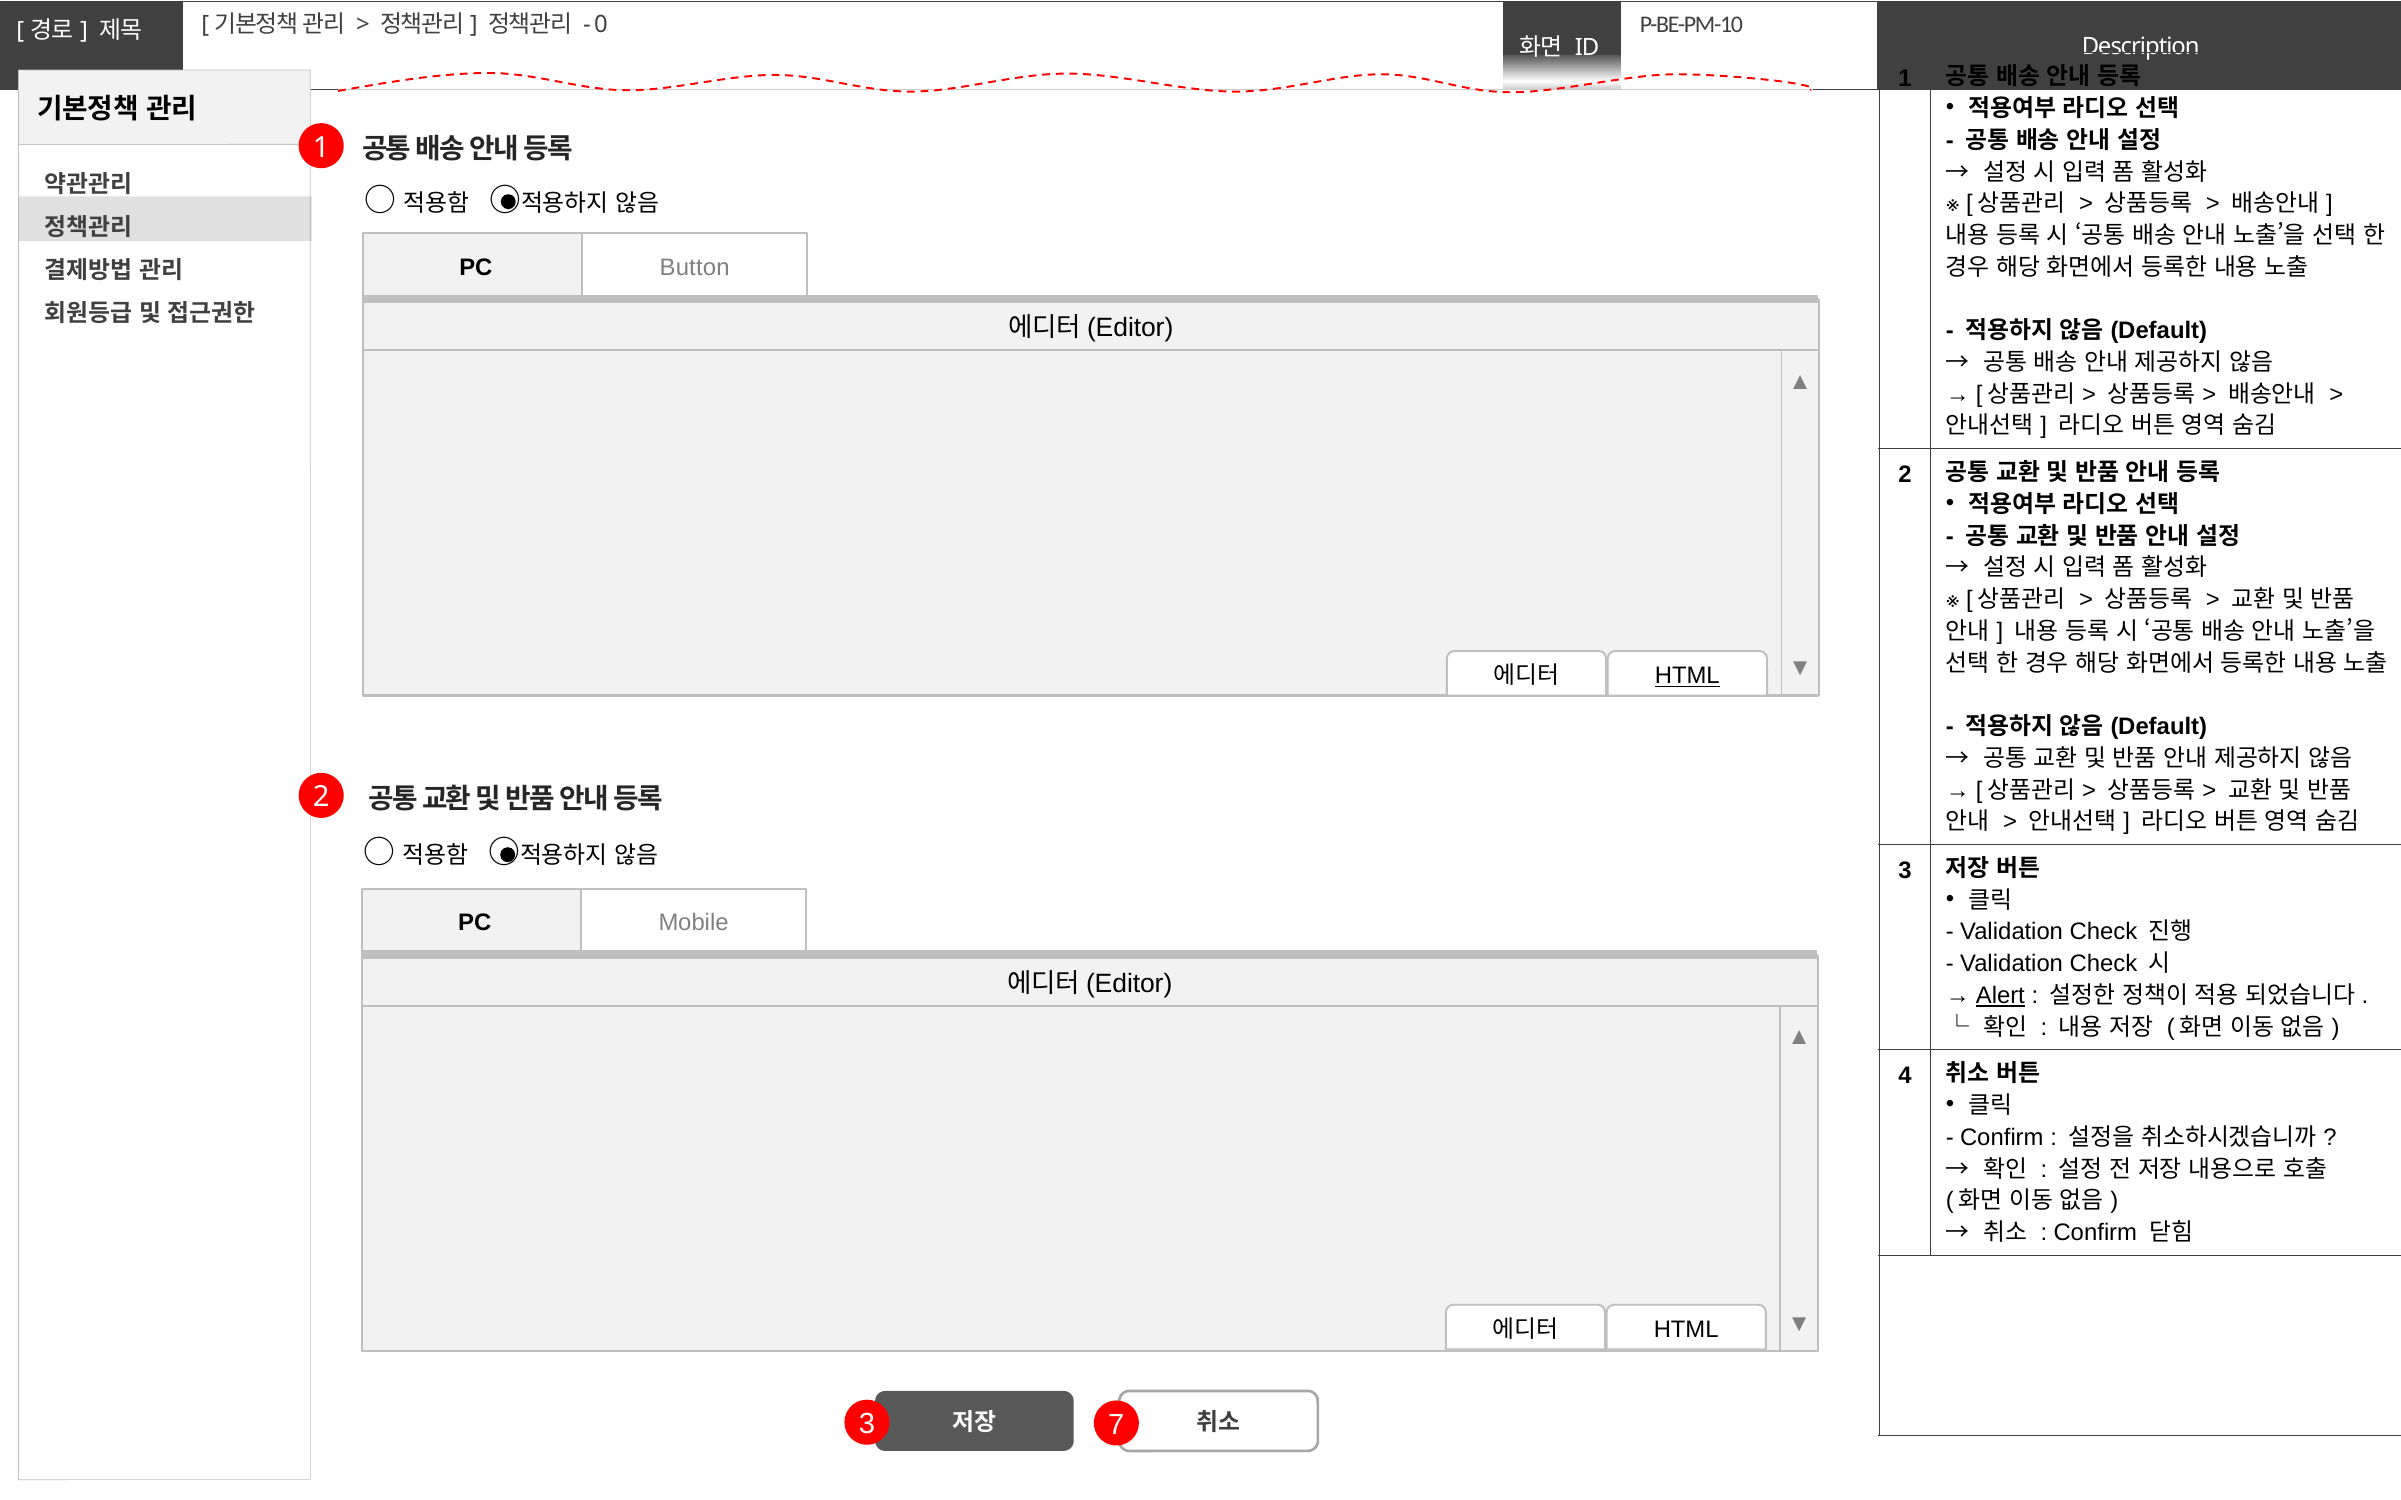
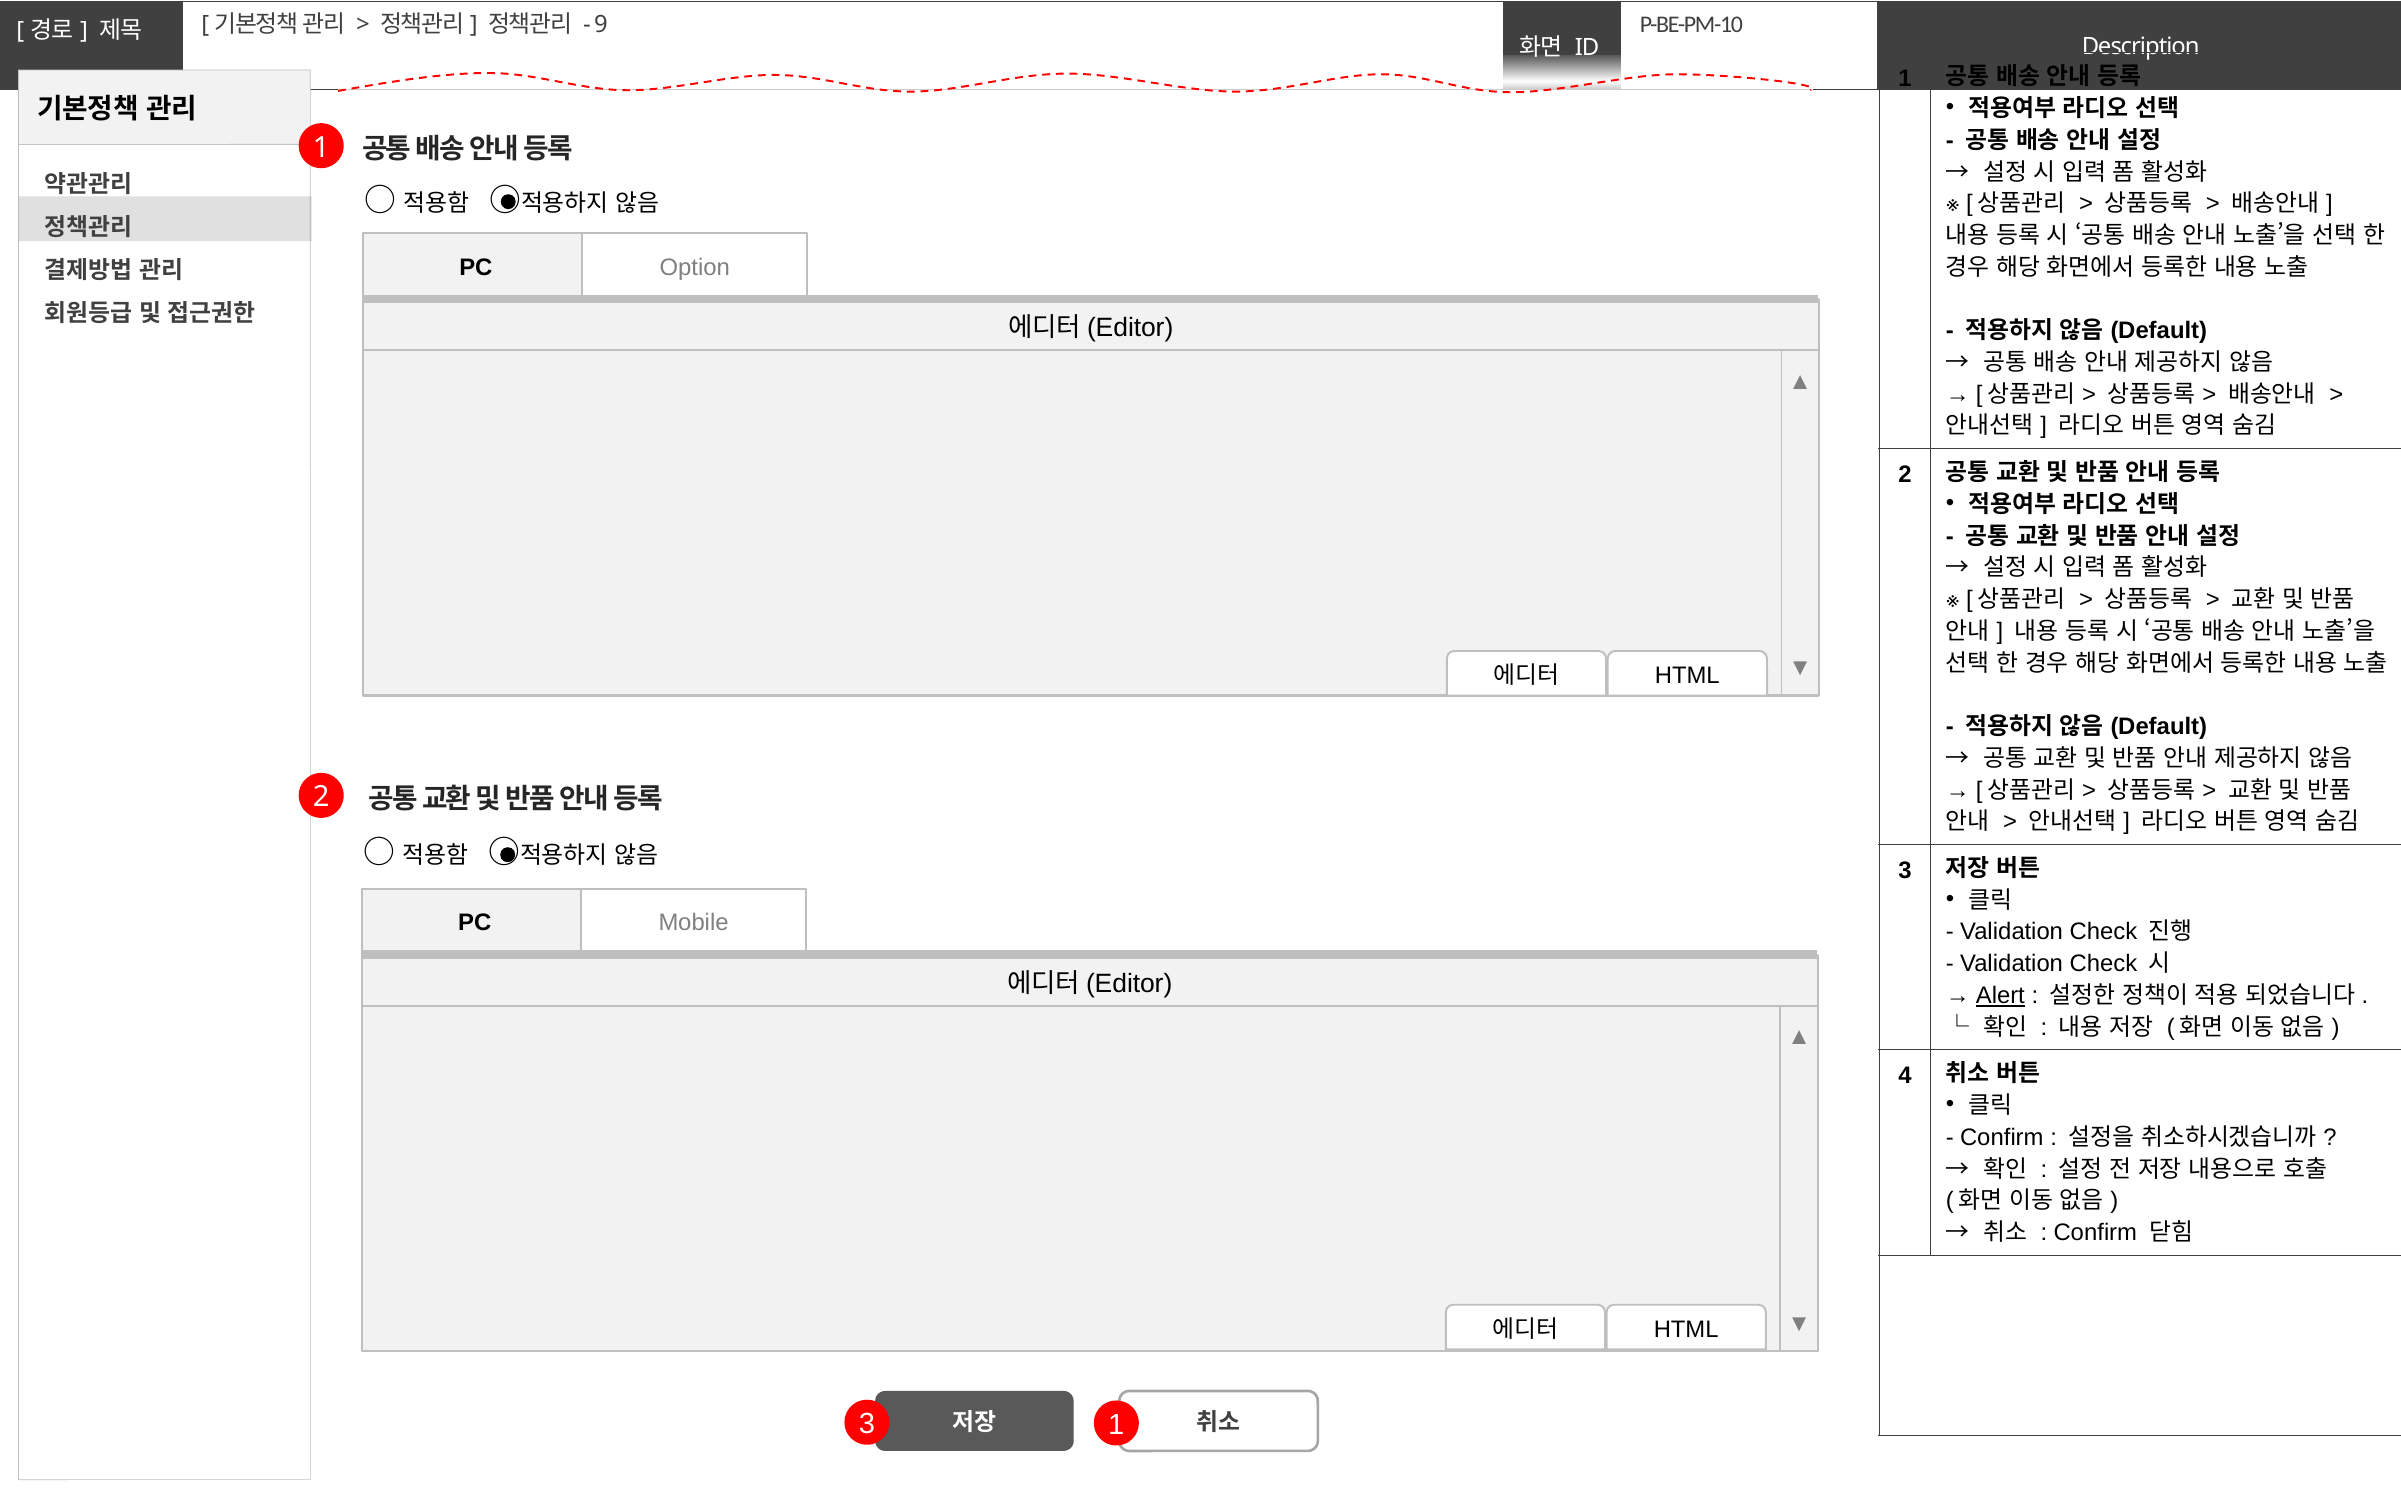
0: 0 -> 9
Button: Button -> Option
HTML at (1687, 676) underline: present -> none
3 7: 7 -> 1
